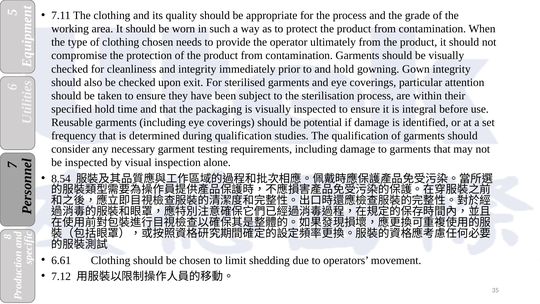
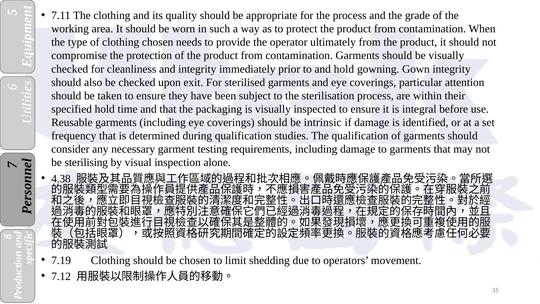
potential: potential -> intrinsic
be inspected: inspected -> sterilising
8.54: 8.54 -> 4.38
6.61: 6.61 -> 7.19
